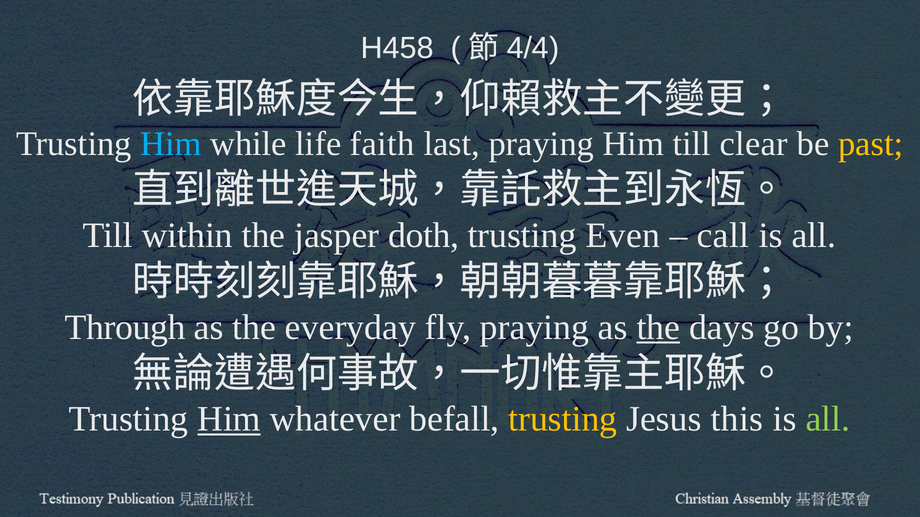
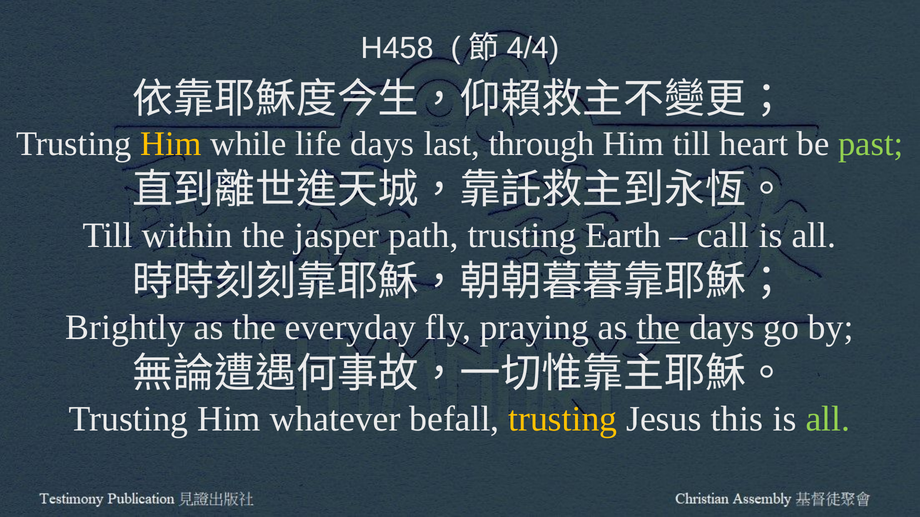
Him at (171, 144) colour: light blue -> yellow
life faith: faith -> days
last praying: praying -> through
clear: clear -> heart
past colour: yellow -> light green
doth: doth -> path
Even: Even -> Earth
Through: Through -> Brightly
Him at (229, 420) underline: present -> none
